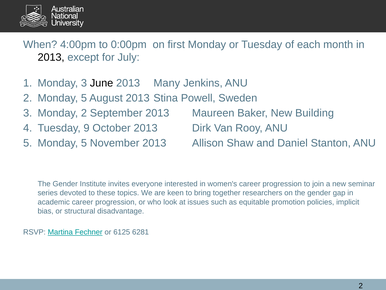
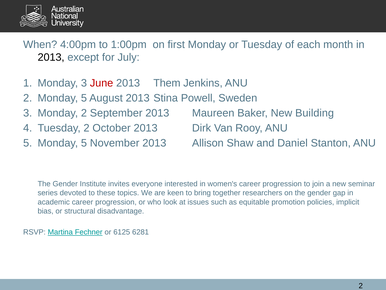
0:00pm: 0:00pm -> 1:00pm
June colour: black -> red
Many: Many -> Them
Tuesday 9: 9 -> 2
